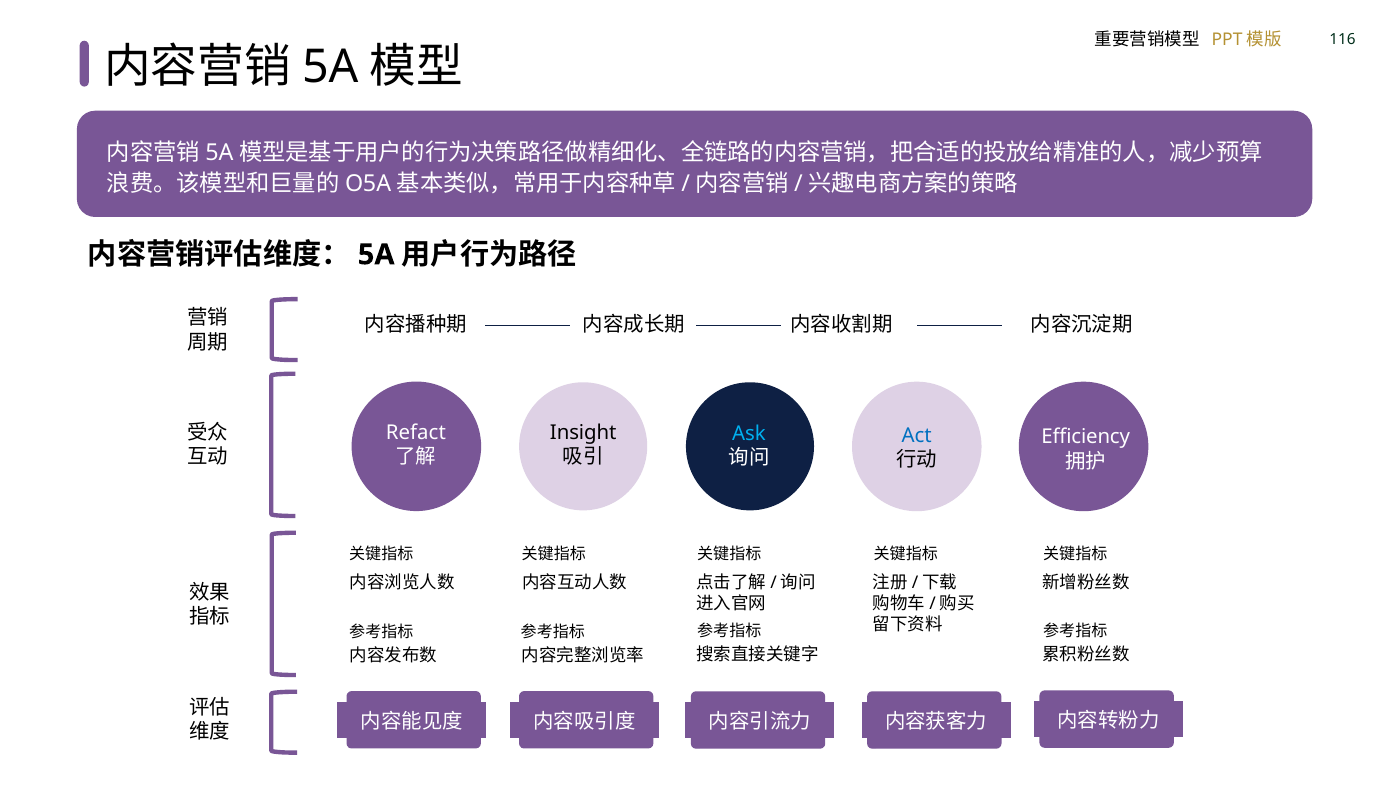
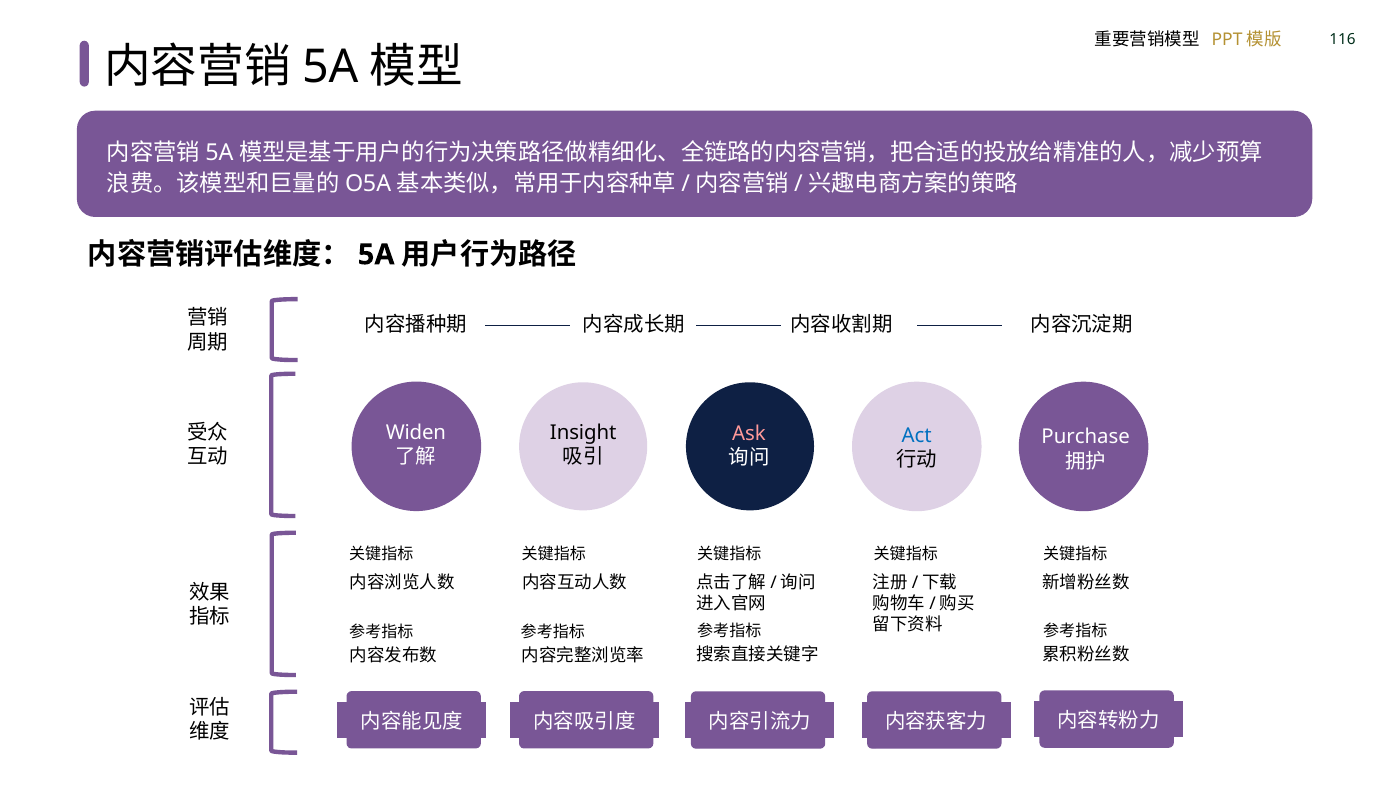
Refact: Refact -> Widen
Ask colour: light blue -> pink
Efficiency: Efficiency -> Purchase
